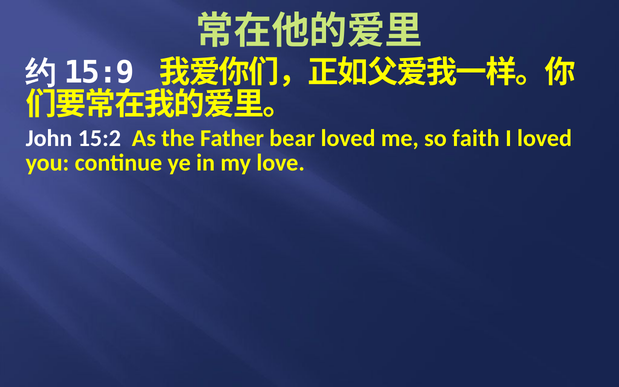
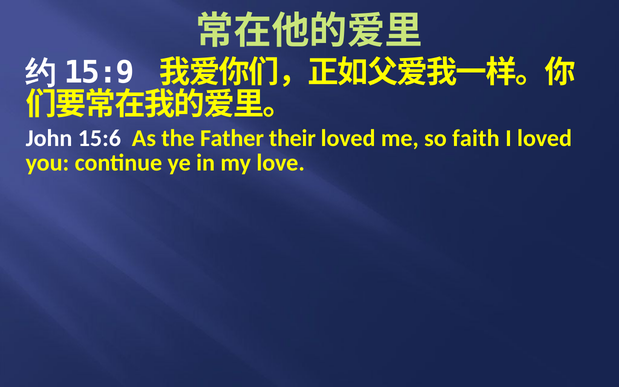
15:2: 15:2 -> 15:6
bear: bear -> their
